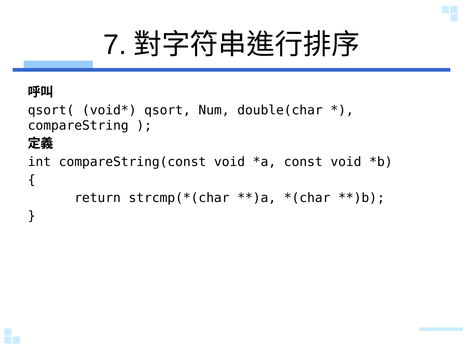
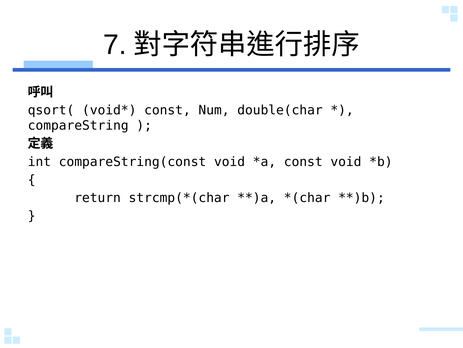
qsort at (167, 110): qsort -> const
